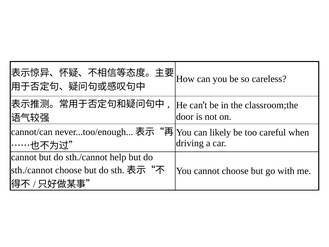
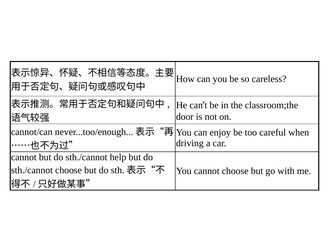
likely: likely -> enjoy
